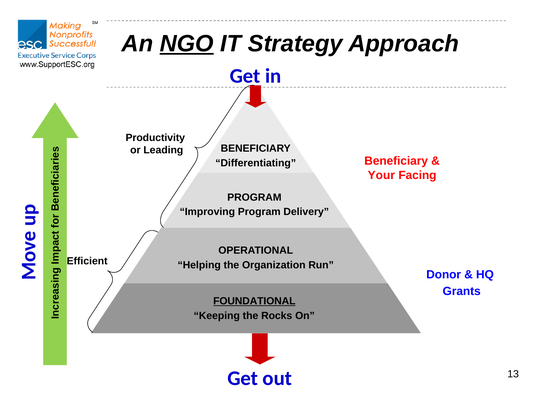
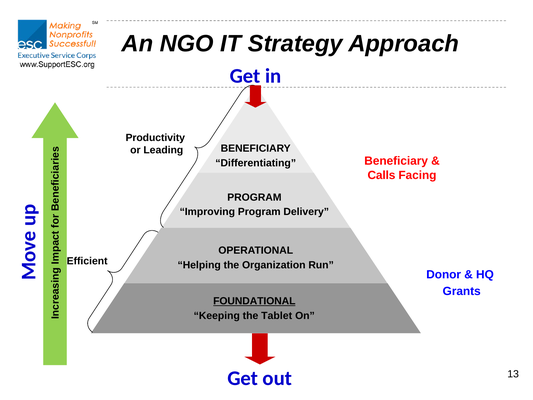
NGO underline: present -> none
Your: Your -> Calls
Rocks: Rocks -> Tablet
